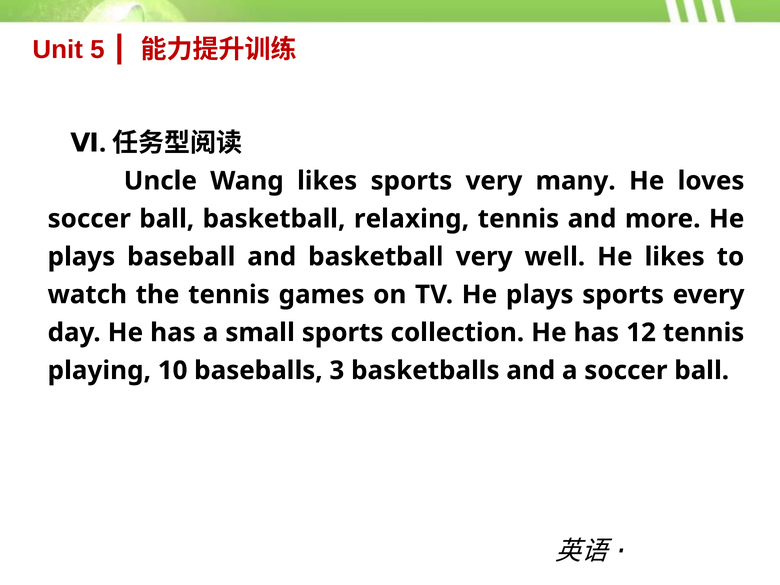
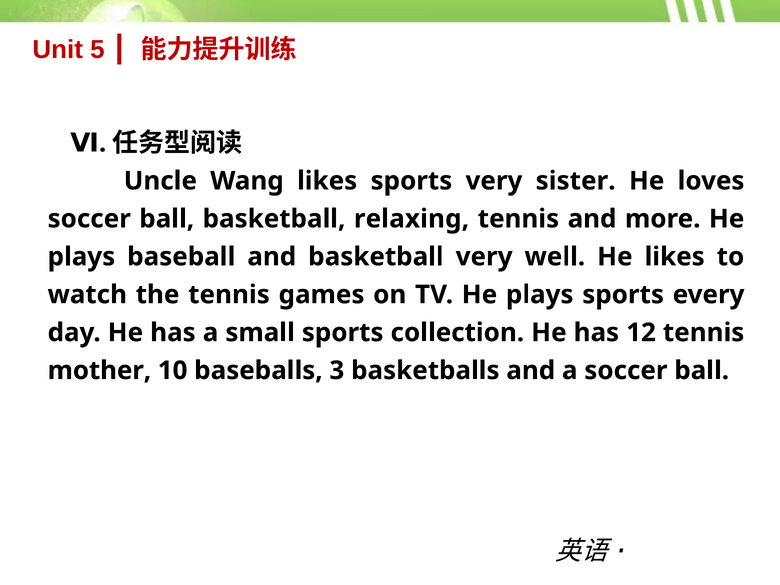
many: many -> sister
playing: playing -> mother
